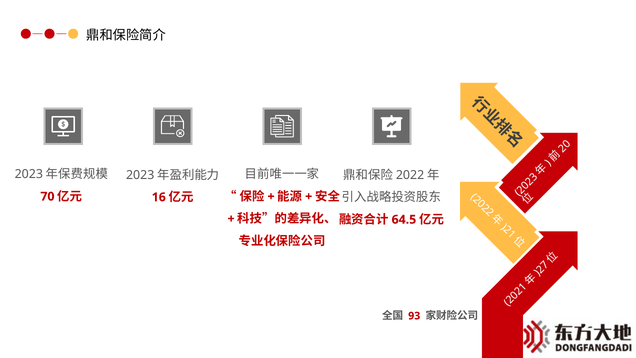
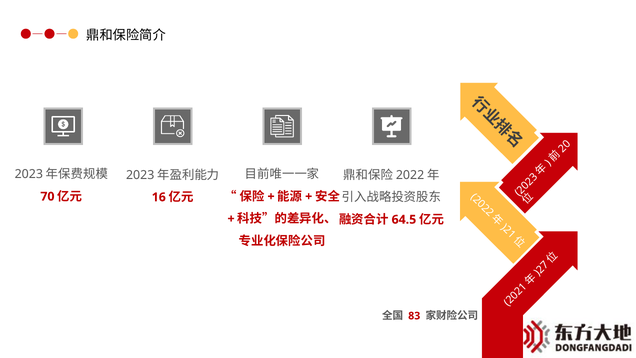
93: 93 -> 83
